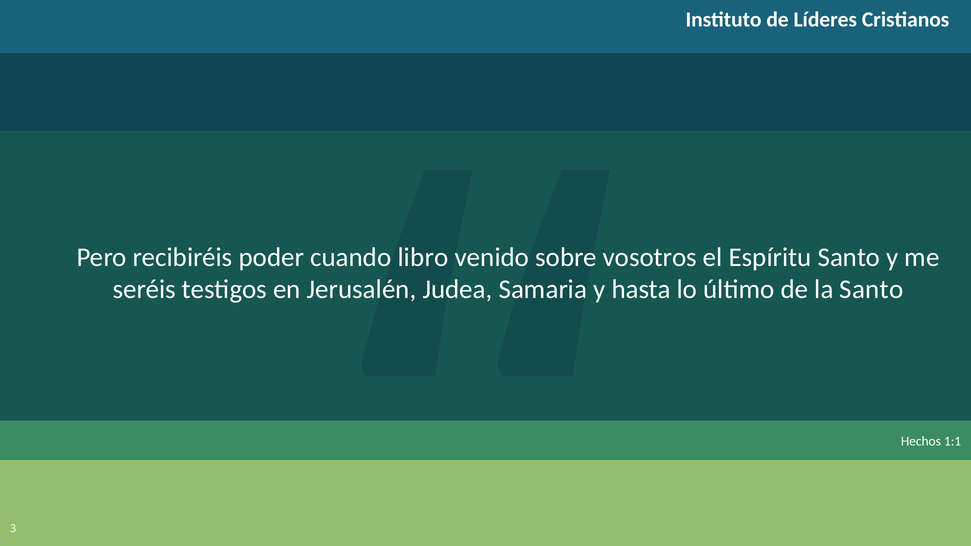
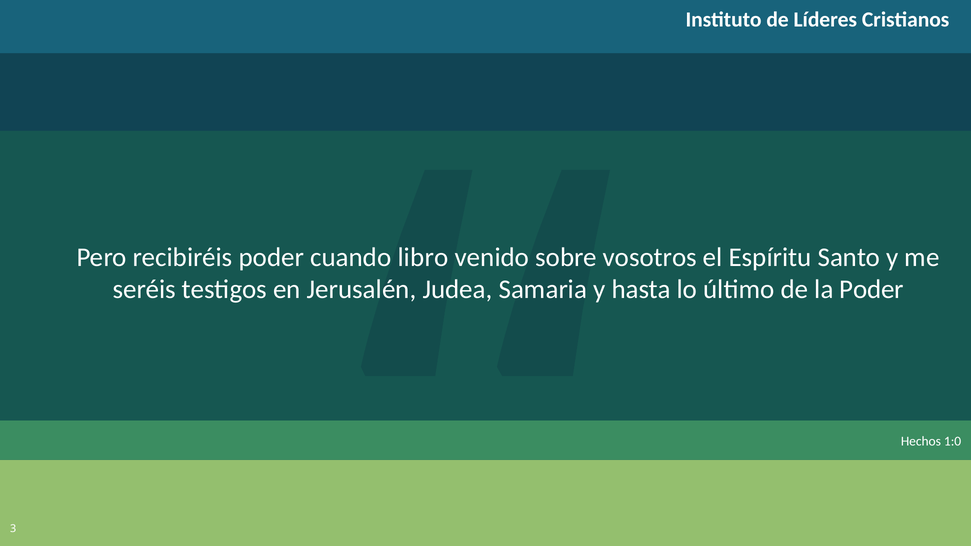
la Santo: Santo -> Poder
1:1: 1:1 -> 1:0
